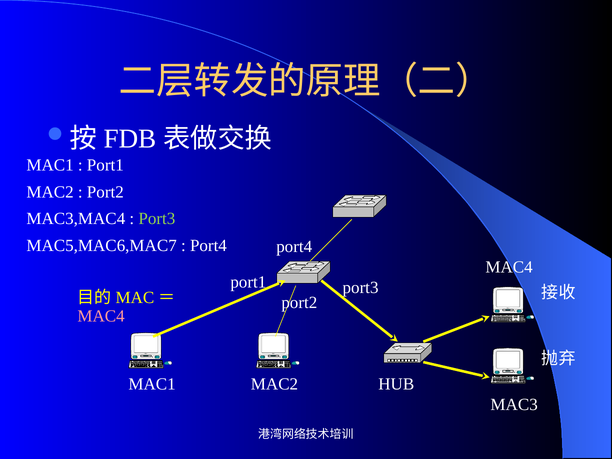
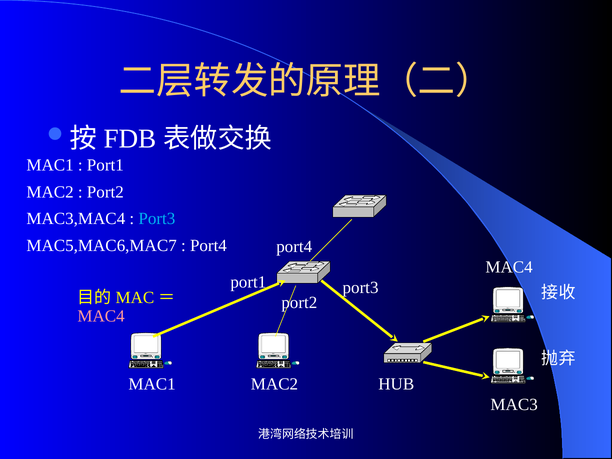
Port3 at (157, 219) colour: light green -> light blue
